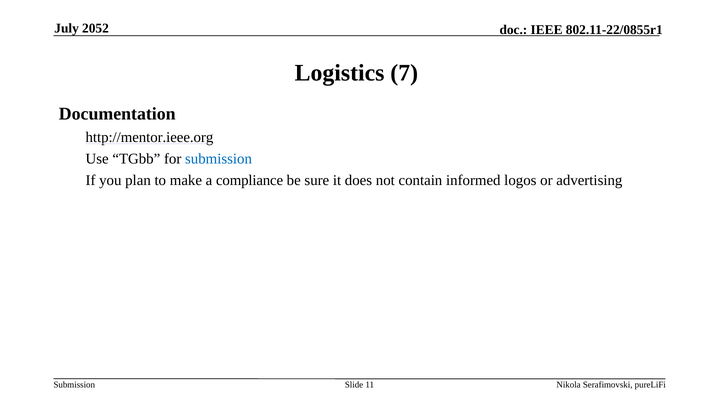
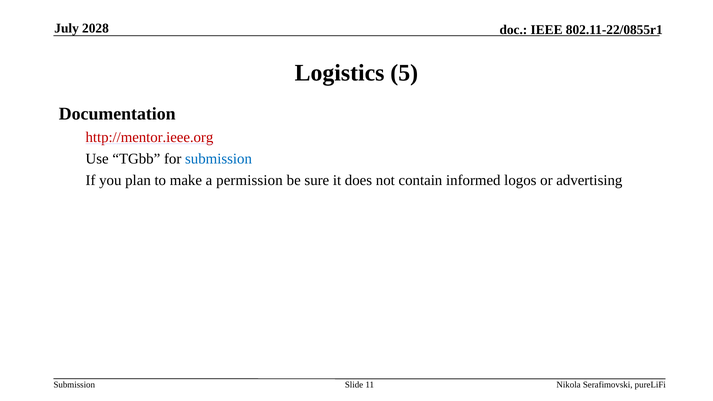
2052: 2052 -> 2028
7: 7 -> 5
http://mentor.ieee.org colour: black -> red
compliance: compliance -> permission
